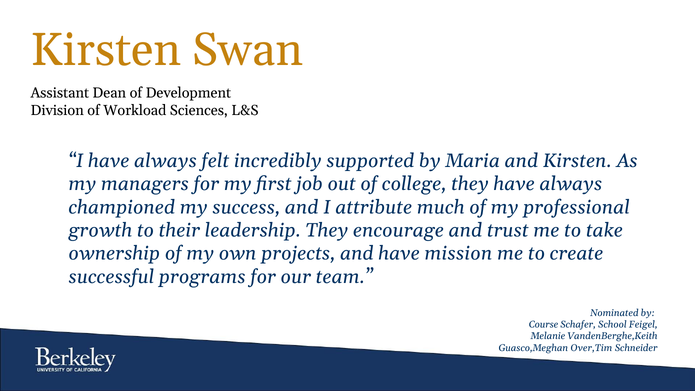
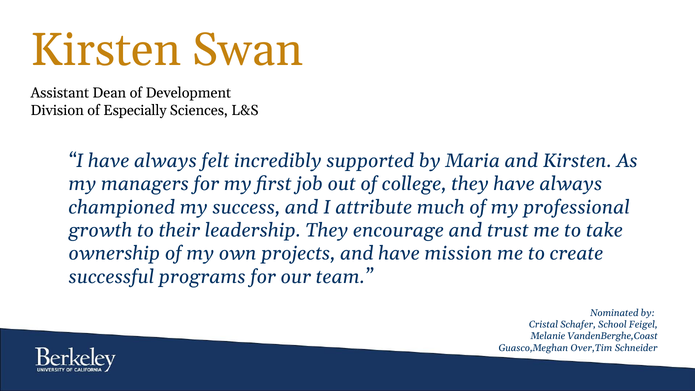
Workload: Workload -> Especially
Course: Course -> Cristal
VandenBerghe,Keith: VandenBerghe,Keith -> VandenBerghe,Coast
